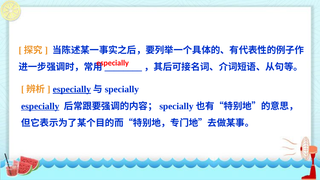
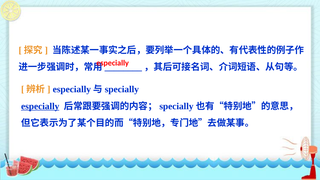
especially at (72, 89) underline: present -> none
